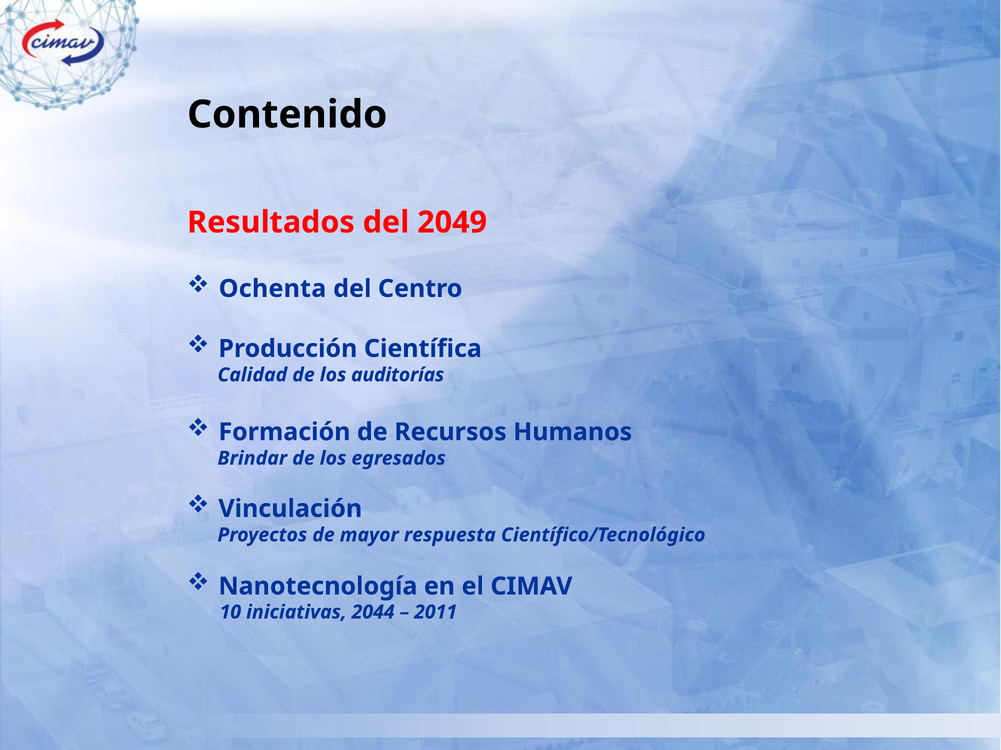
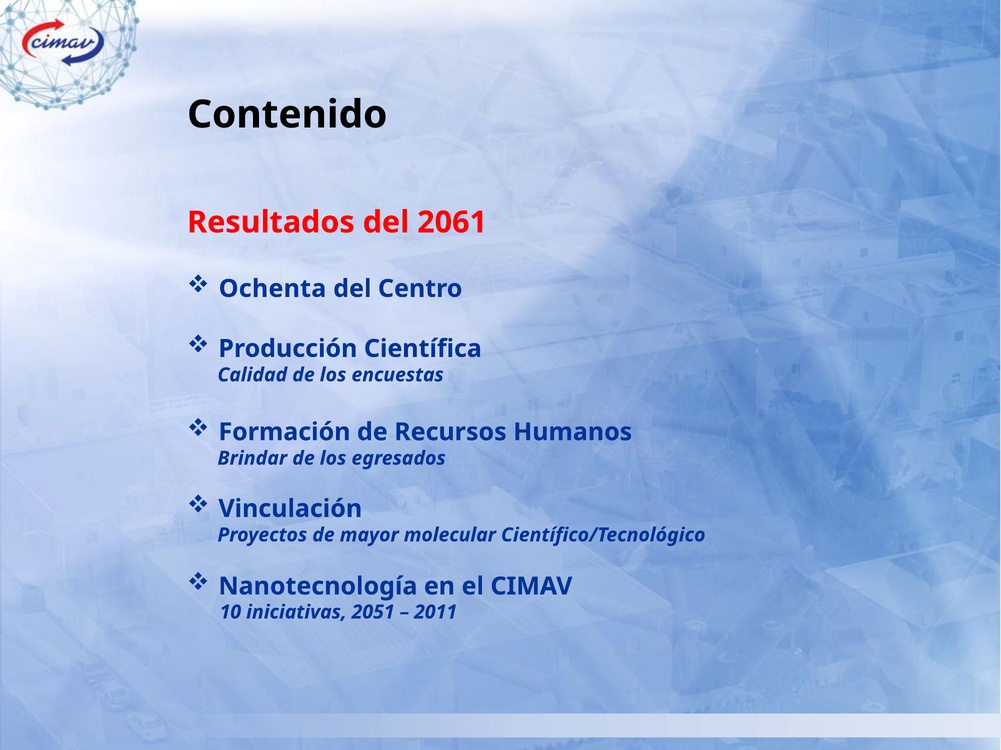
2049: 2049 -> 2061
auditorías: auditorías -> encuestas
respuesta: respuesta -> molecular
2044: 2044 -> 2051
